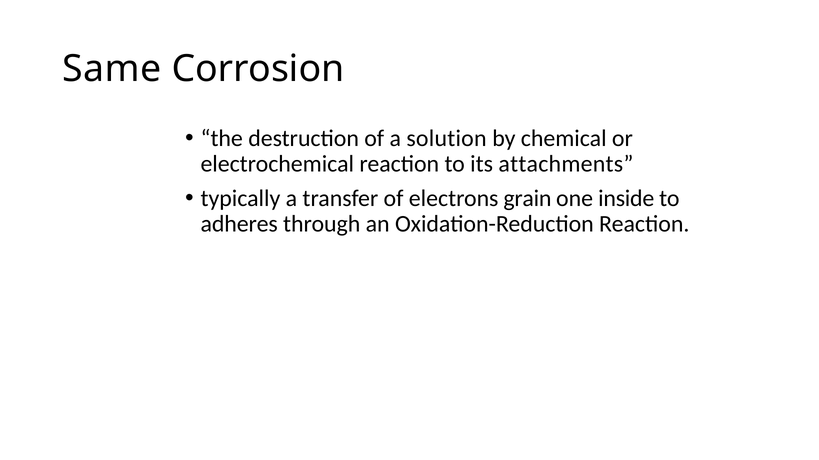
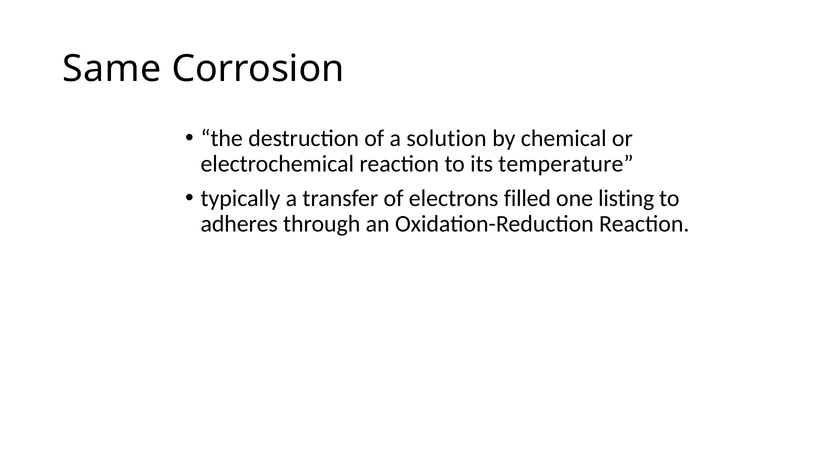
attachments: attachments -> temperature
grain: grain -> filled
inside: inside -> listing
